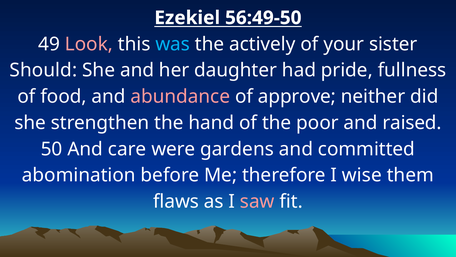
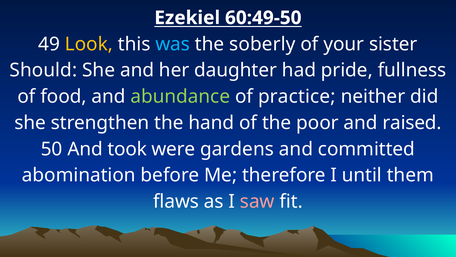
56:49-50: 56:49-50 -> 60:49-50
Look colour: pink -> yellow
actively: actively -> soberly
abundance colour: pink -> light green
approve: approve -> practice
care: care -> took
wise: wise -> until
